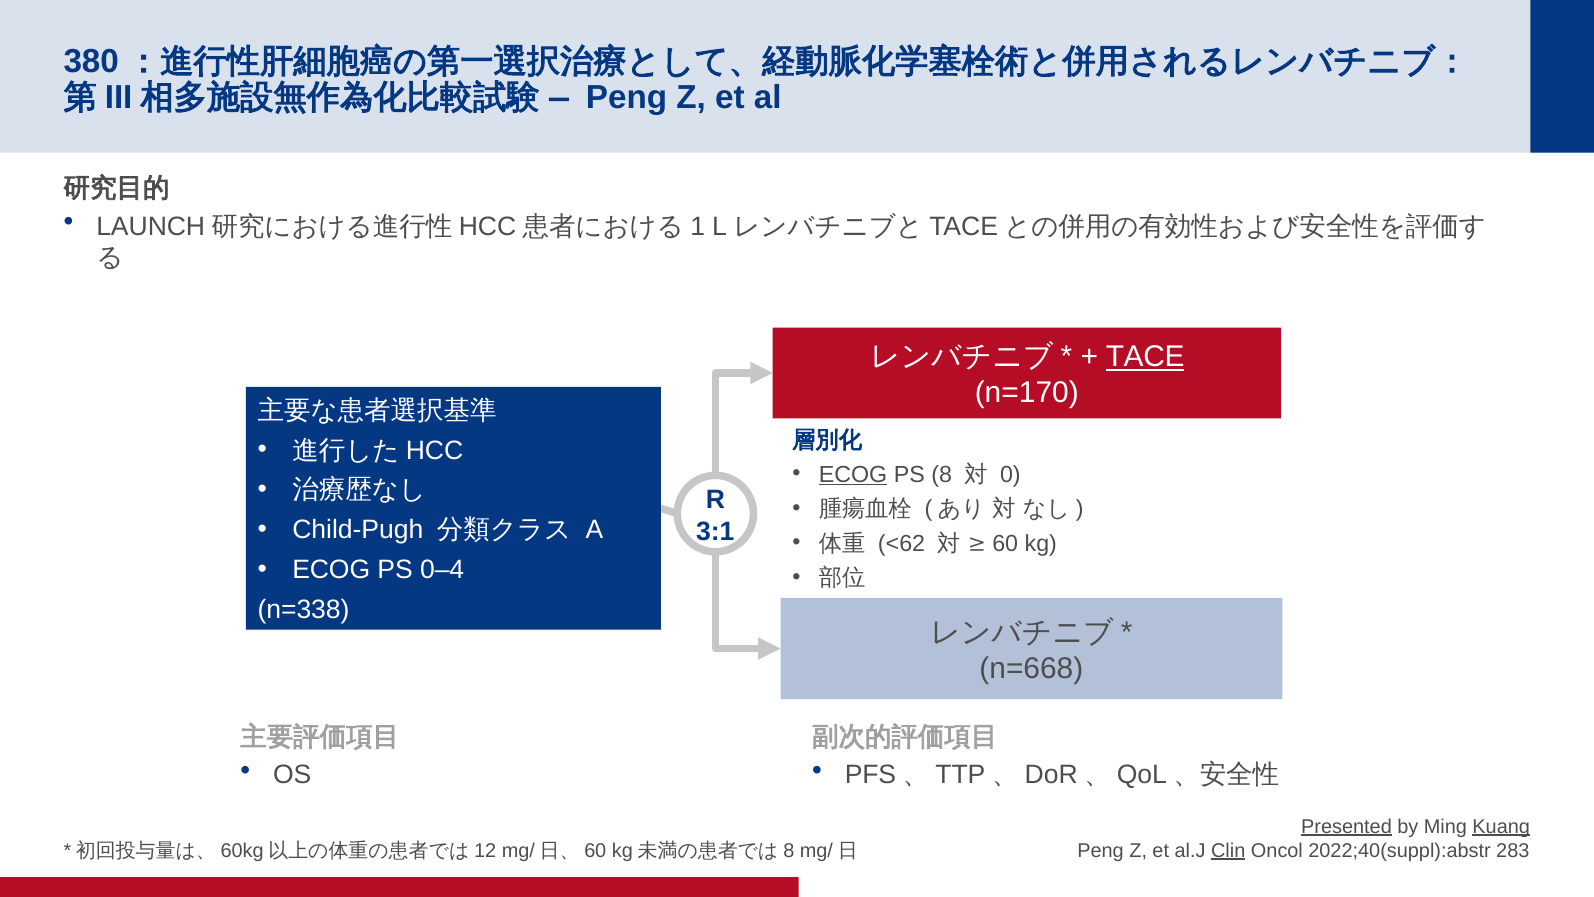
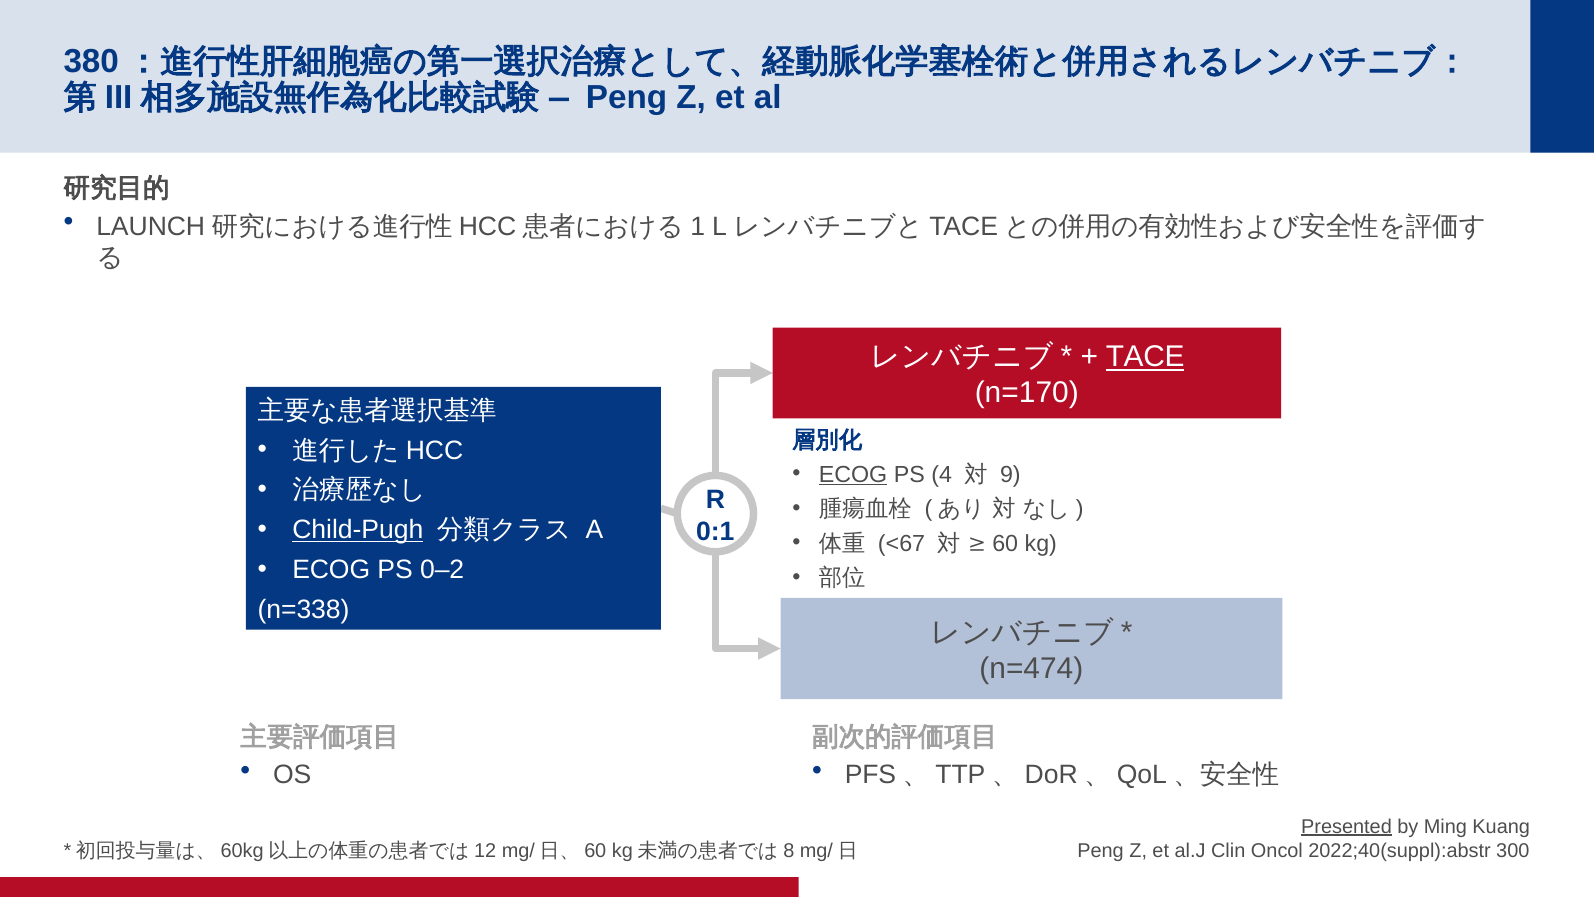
8: 8 -> 4
0: 0 -> 9
Child-Pugh underline: none -> present
3:1: 3:1 -> 0:1
<62: <62 -> <67
0–4: 0–4 -> 0–2
n=668: n=668 -> n=474
Kuang underline: present -> none
Clin underline: present -> none
283: 283 -> 300
